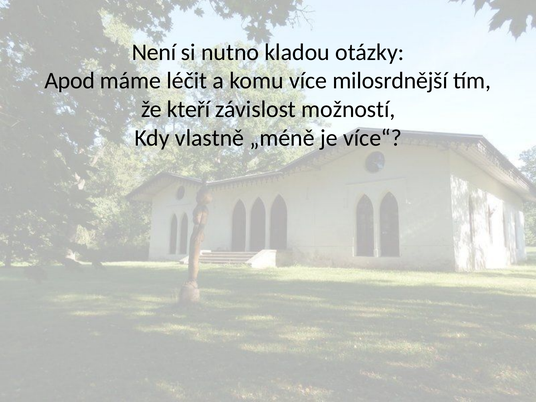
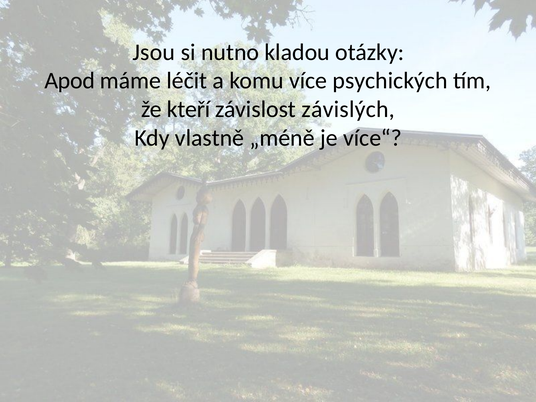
Není: Není -> Jsou
milosrdnější: milosrdnější -> psychických
možností: možností -> závislých
